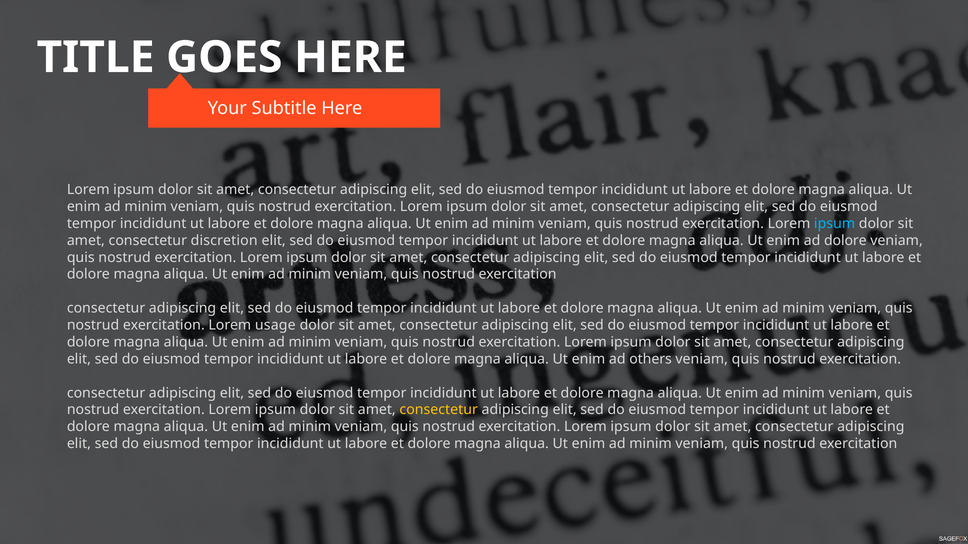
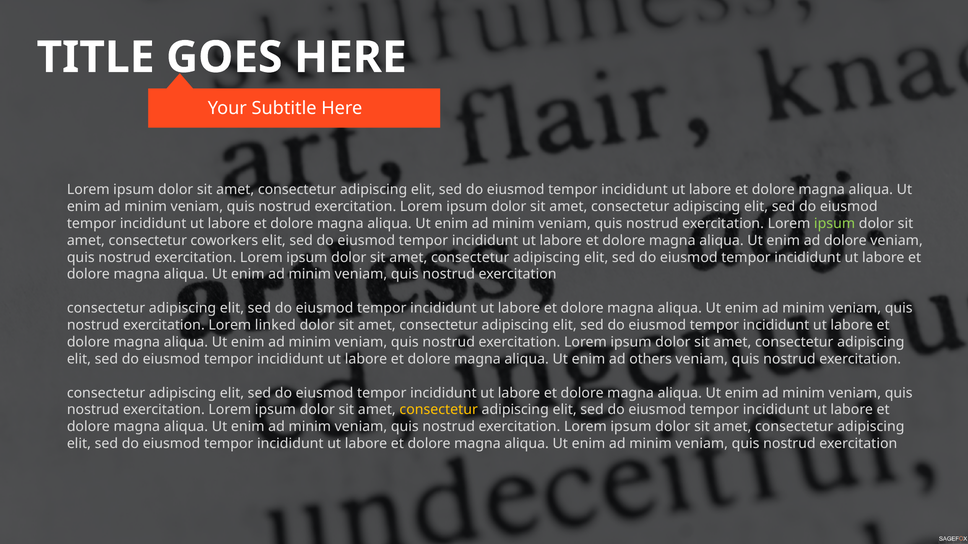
ipsum at (835, 224) colour: light blue -> light green
discretion: discretion -> coworkers
usage: usage -> linked
